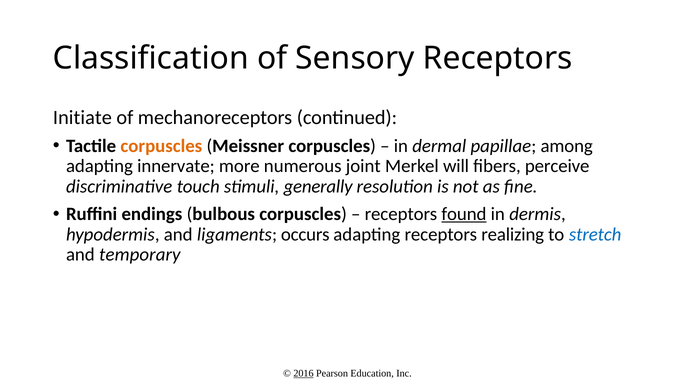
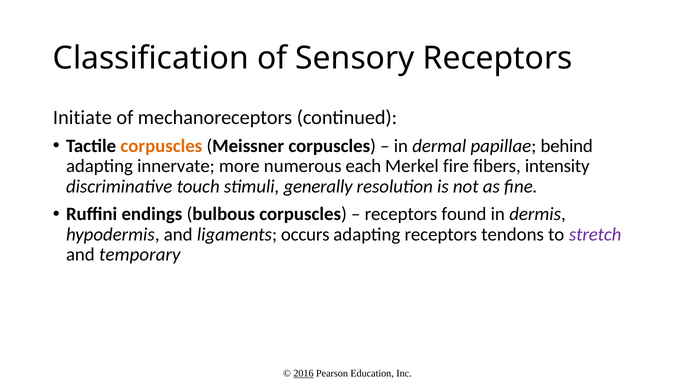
among: among -> behind
joint: joint -> each
will: will -> fire
perceive: perceive -> intensity
found underline: present -> none
realizing: realizing -> tendons
stretch colour: blue -> purple
